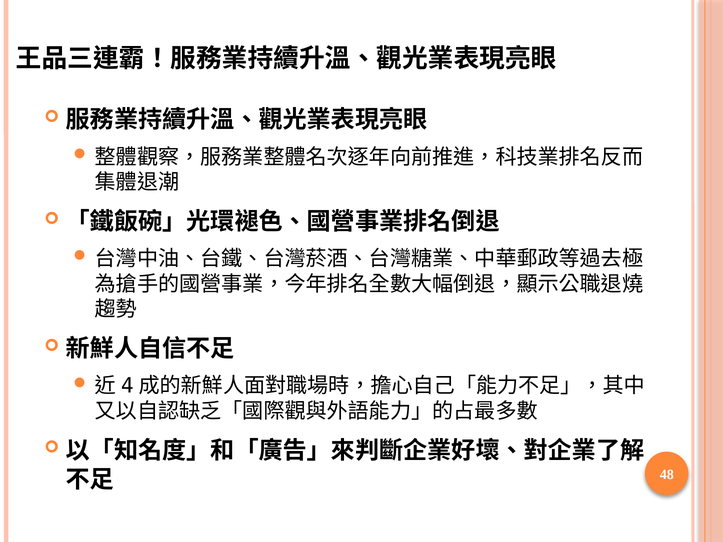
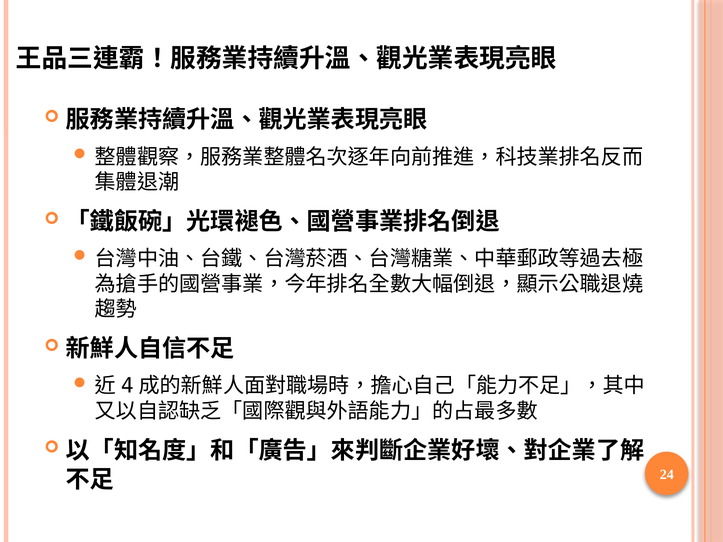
48: 48 -> 24
